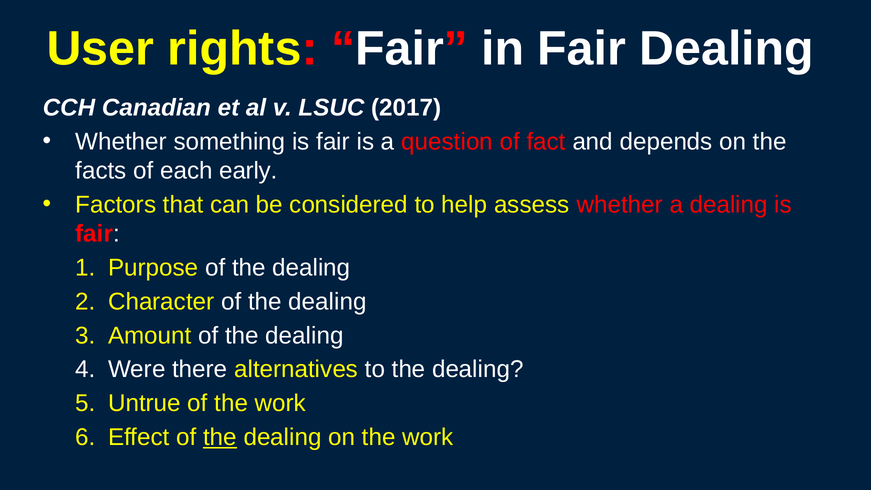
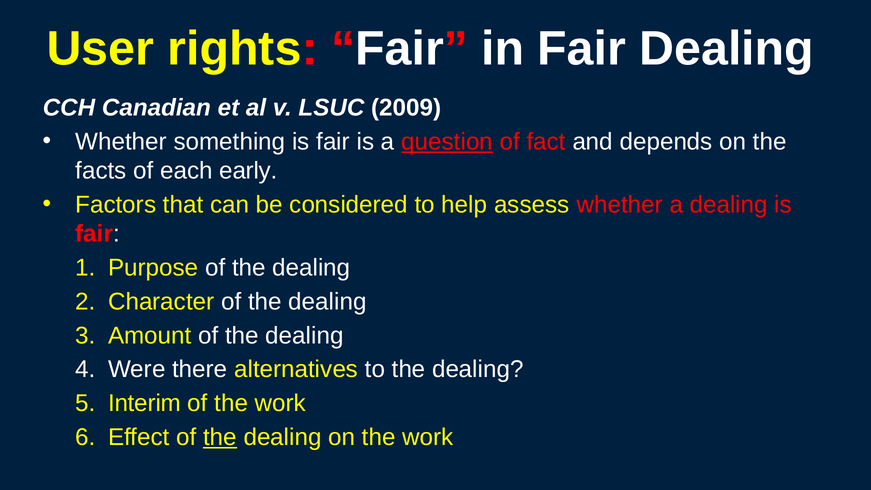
2017: 2017 -> 2009
question underline: none -> present
Untrue: Untrue -> Interim
